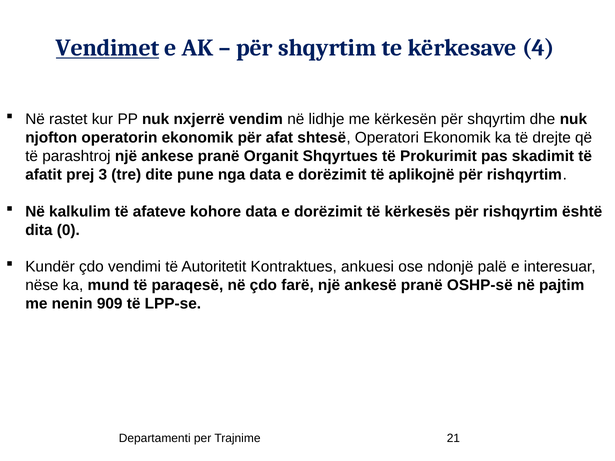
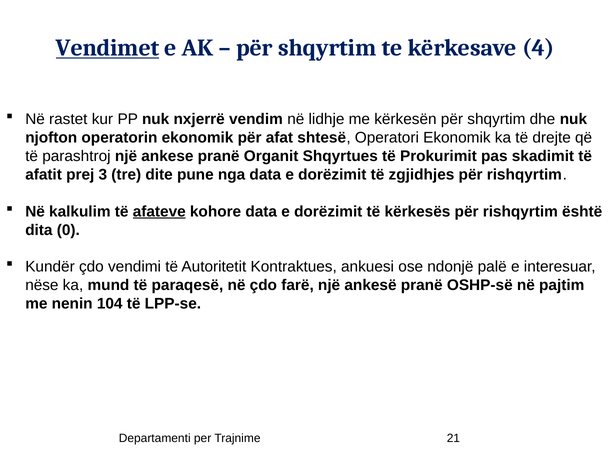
aplikojnë: aplikojnë -> zgjidhjes
afateve underline: none -> present
909: 909 -> 104
